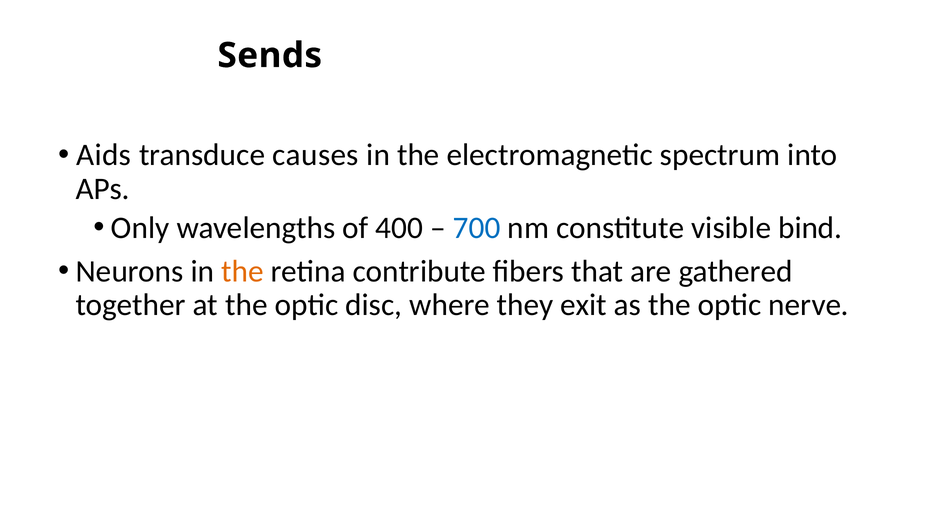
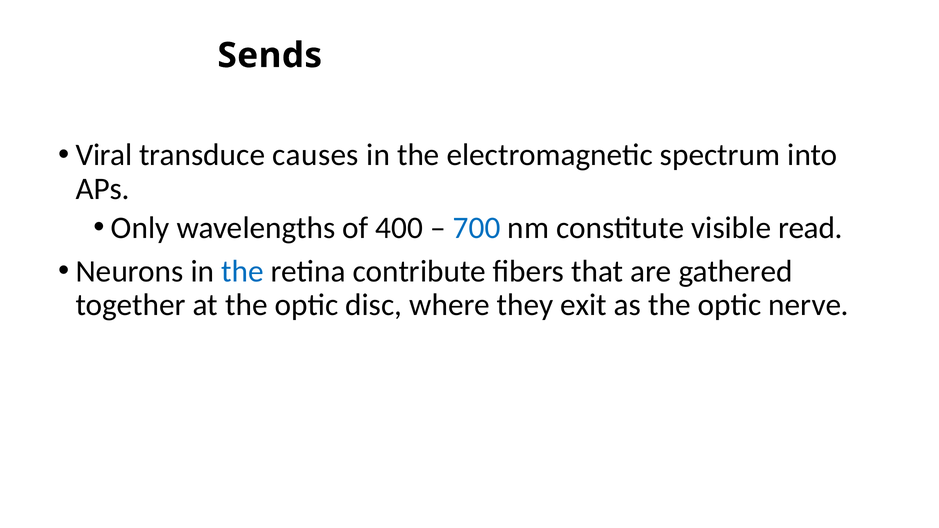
Aids: Aids -> Viral
bind: bind -> read
the at (243, 271) colour: orange -> blue
